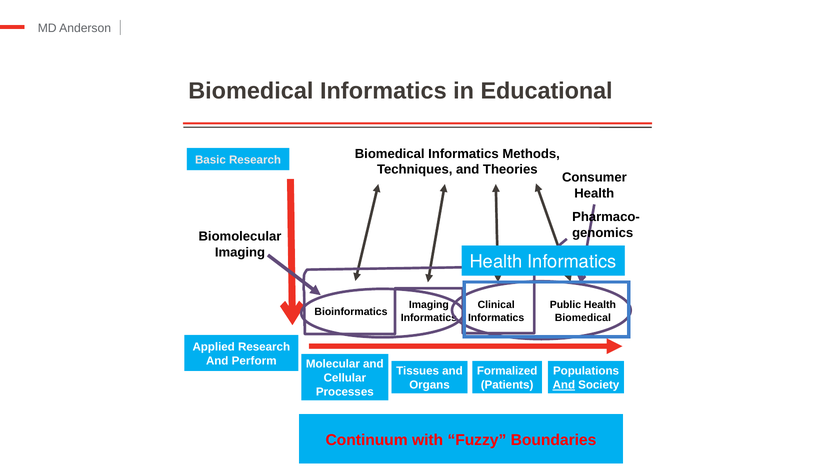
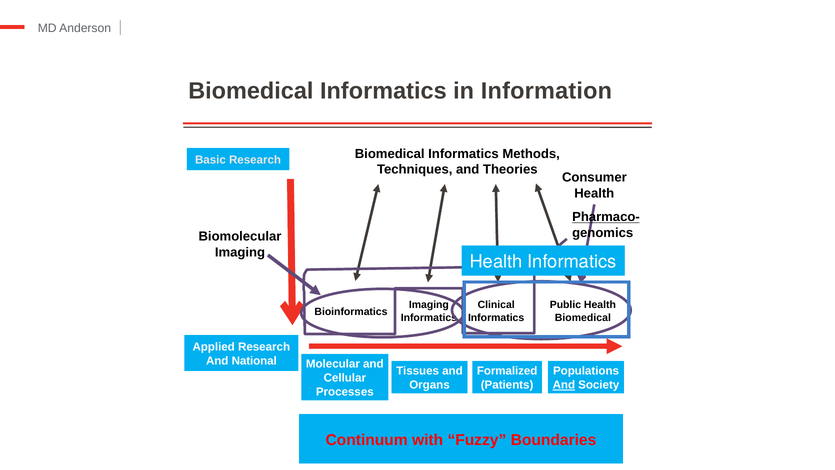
Educational: Educational -> Information
Pharmaco- underline: none -> present
Perform: Perform -> National
